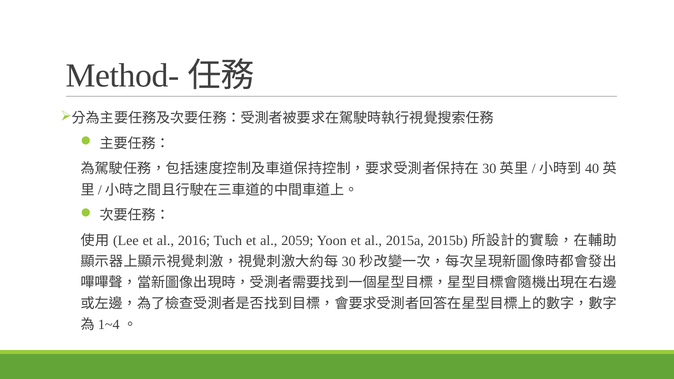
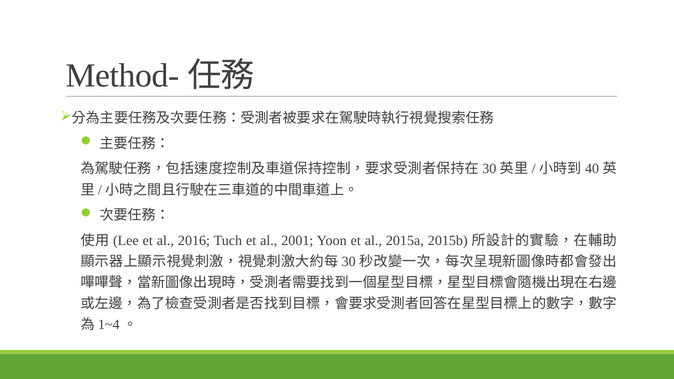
2059: 2059 -> 2001
